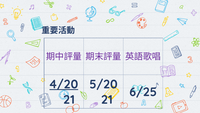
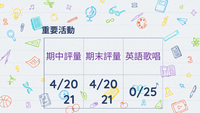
4/20 at (64, 84) underline: present -> none
5/20 at (103, 84): 5/20 -> 4/20
6/25: 6/25 -> 0/25
